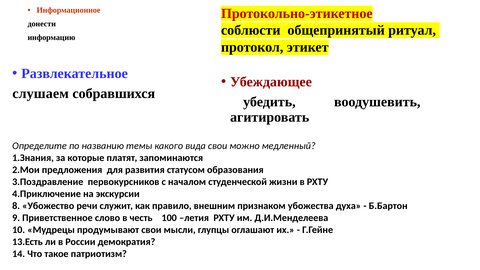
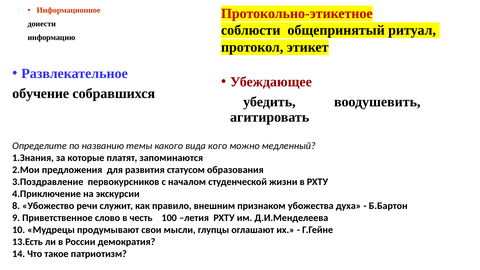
слушаем: слушаем -> обучение
вида свои: свои -> кого
